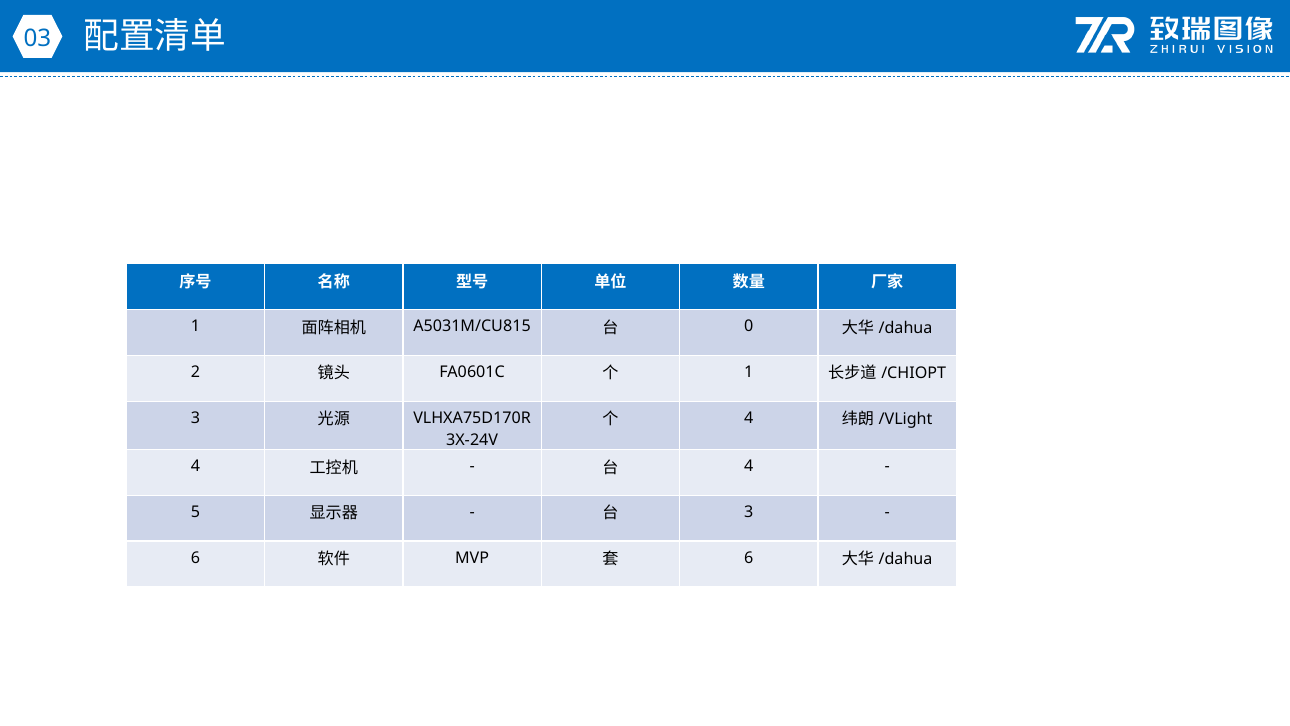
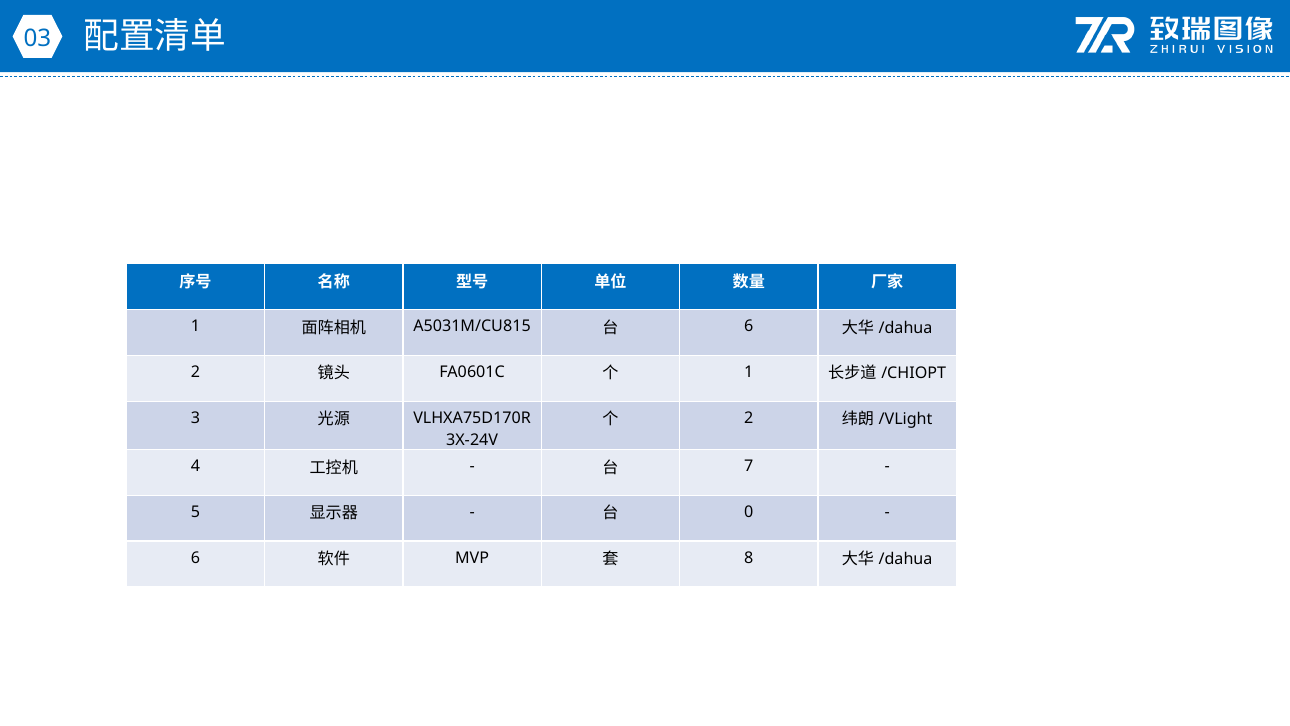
0 at (749, 326): 0 -> 6
4 at (749, 418): 4 -> 2
4 at (749, 466): 4 -> 7
3 at (749, 512): 3 -> 0
6 at (749, 558): 6 -> 8
